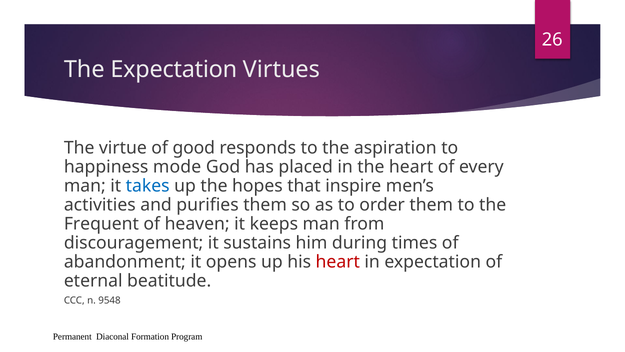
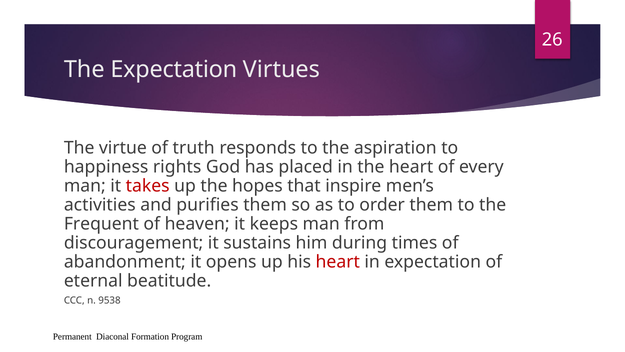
good: good -> truth
mode: mode -> rights
takes colour: blue -> red
9548: 9548 -> 9538
